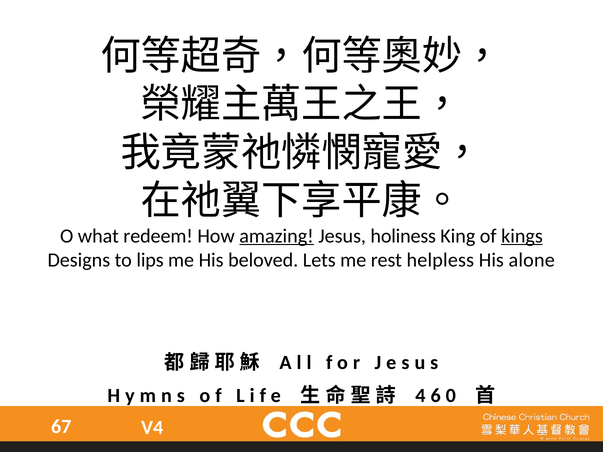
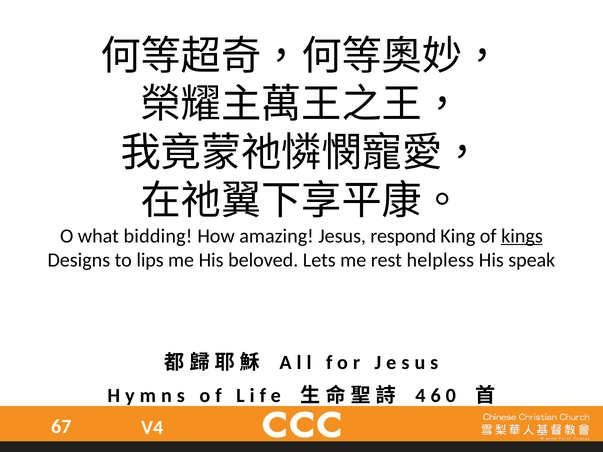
redeem: redeem -> bidding
amazing underline: present -> none
holiness: holiness -> respond
alone: alone -> speak
